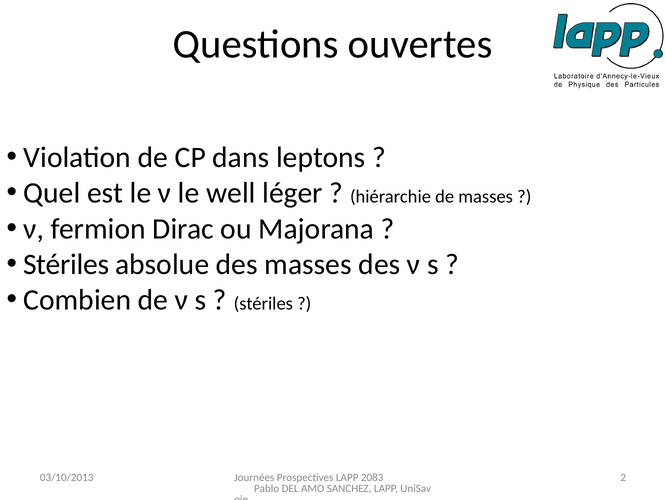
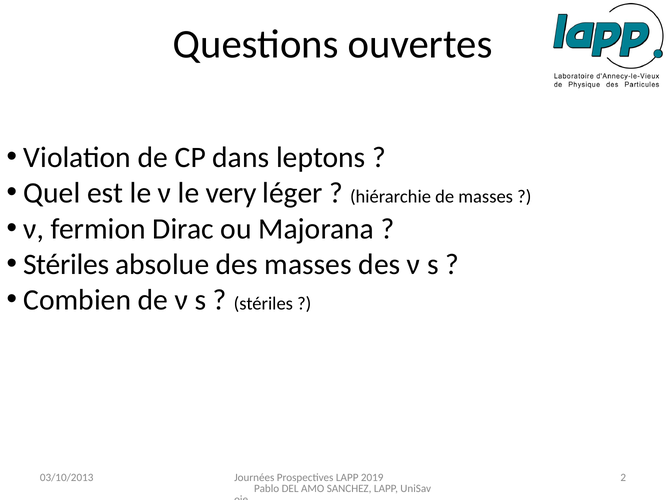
well: well -> very
2083: 2083 -> 2019
